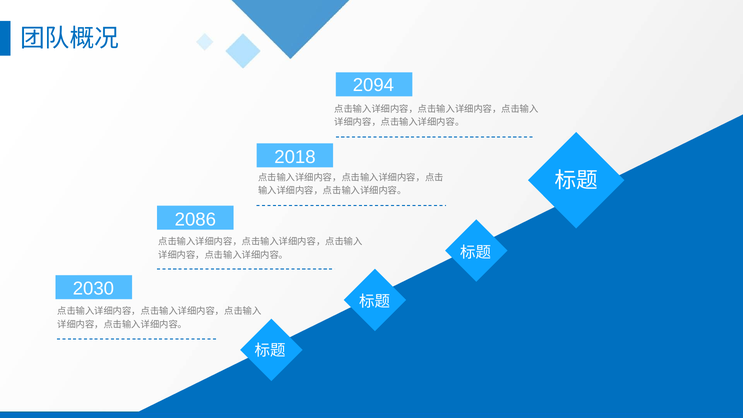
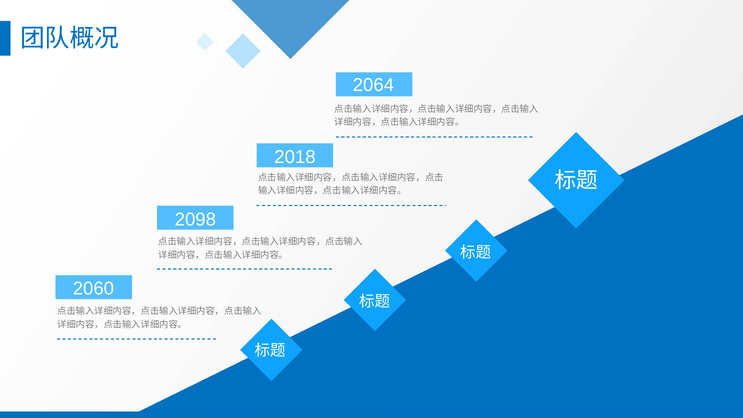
2094: 2094 -> 2064
2086: 2086 -> 2098
2030: 2030 -> 2060
